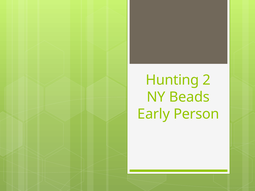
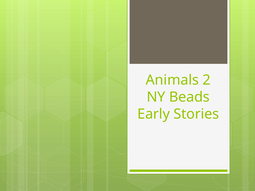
Hunting: Hunting -> Animals
Person: Person -> Stories
